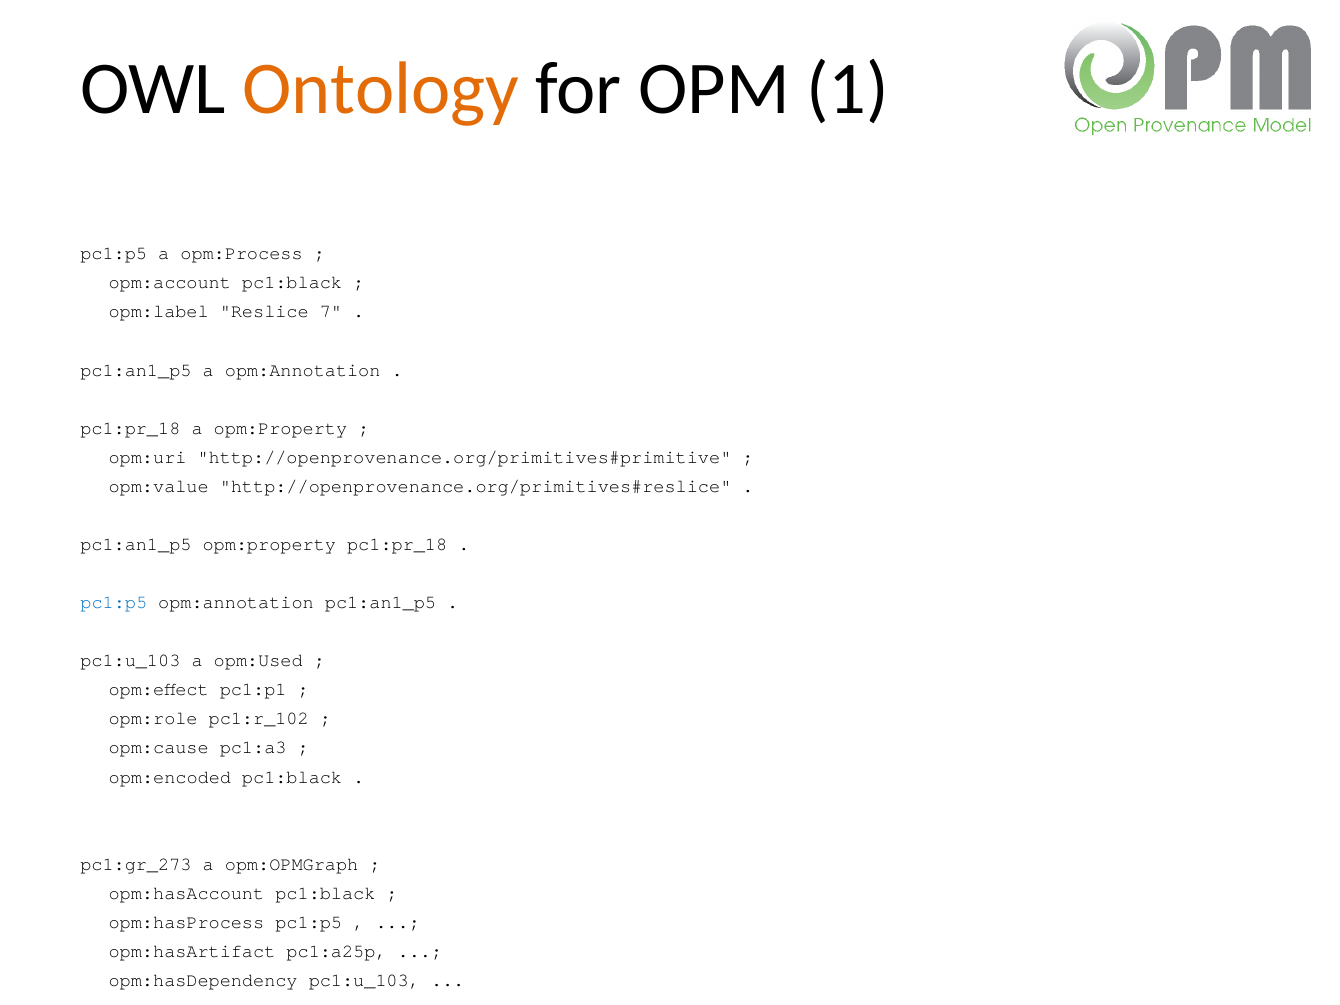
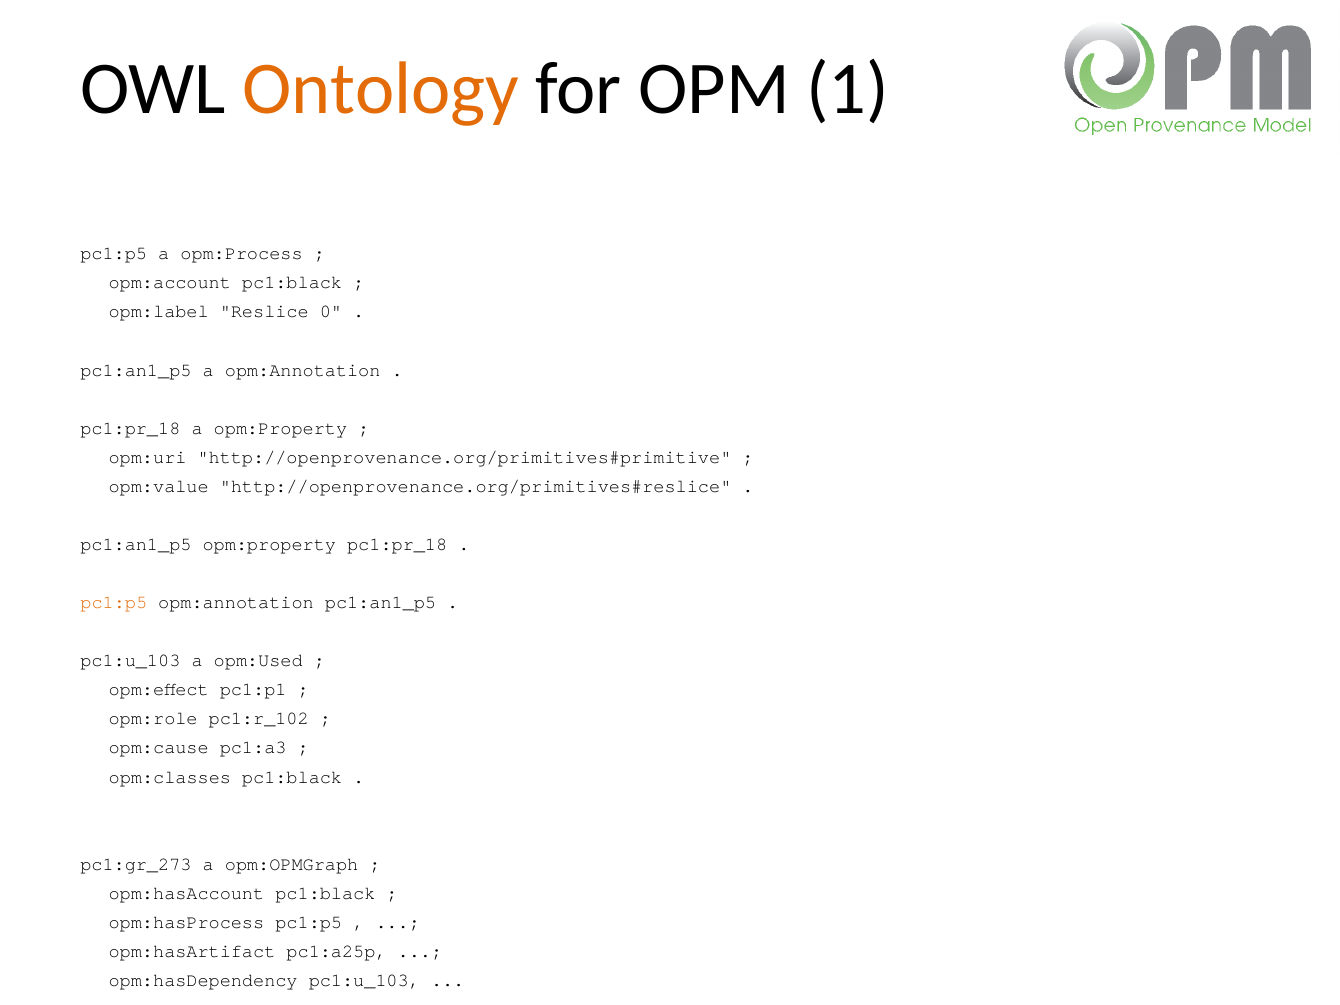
7: 7 -> 0
pc1:p5 at (114, 602) colour: blue -> orange
opm:encoded: opm:encoded -> opm:classes
